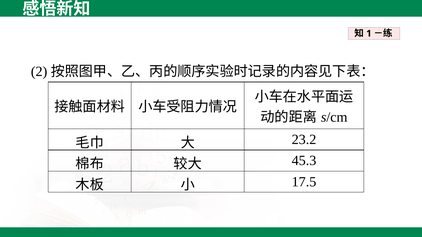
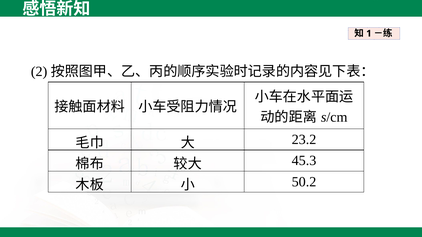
17.5: 17.5 -> 50.2
